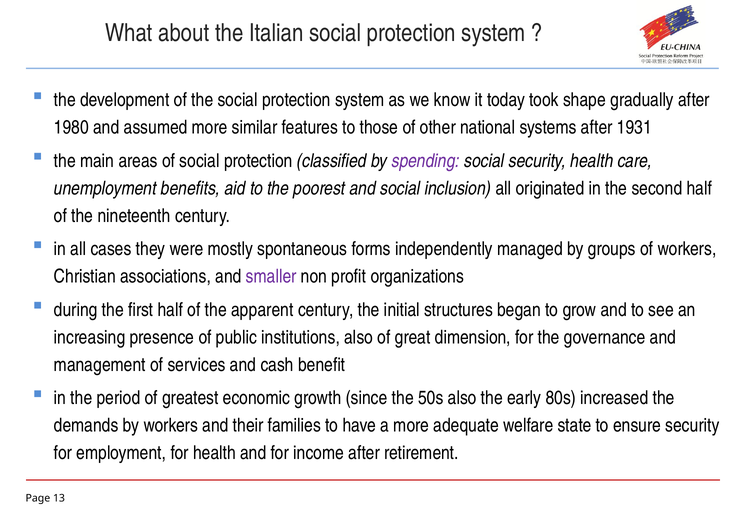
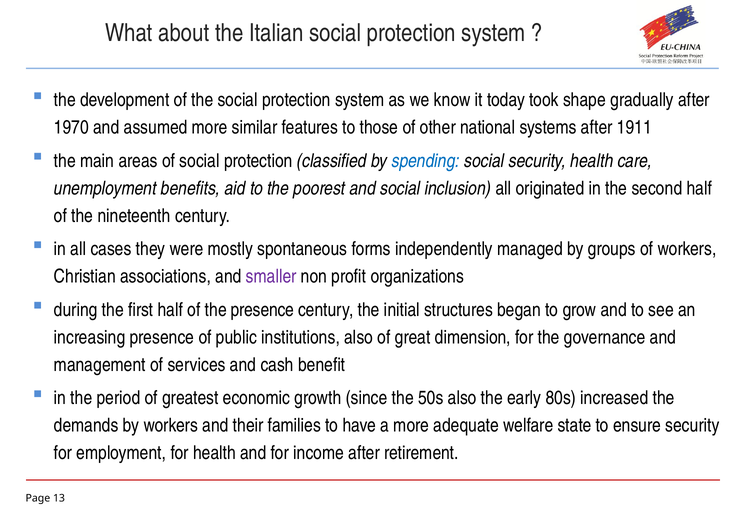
1980: 1980 -> 1970
1931: 1931 -> 1911
spending colour: purple -> blue
the apparent: apparent -> presence
